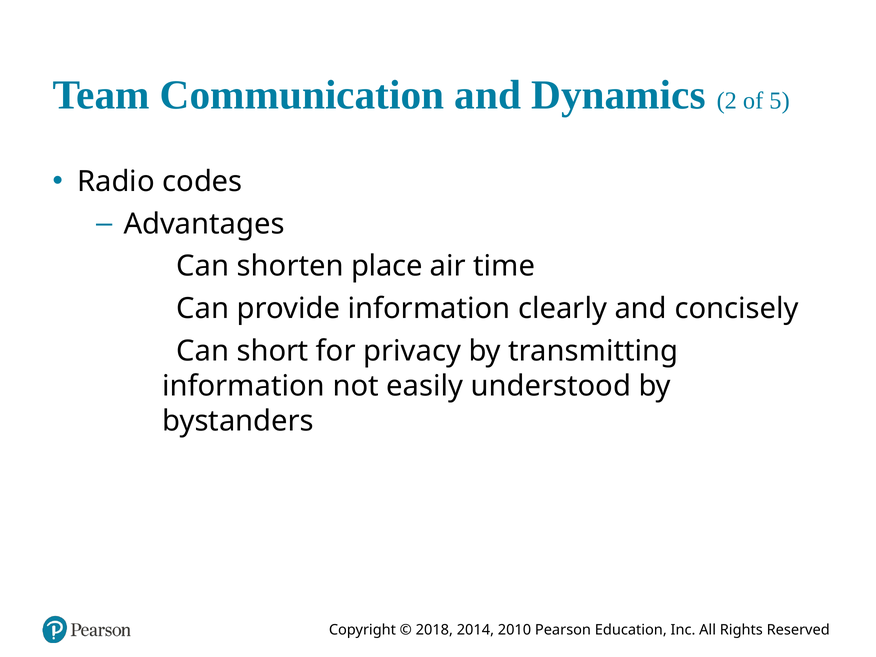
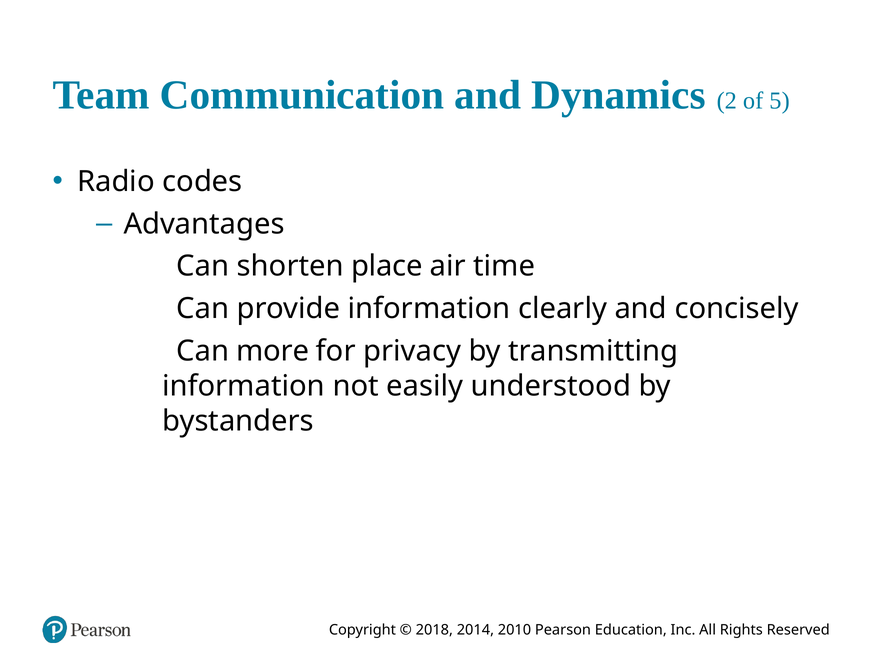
short: short -> more
